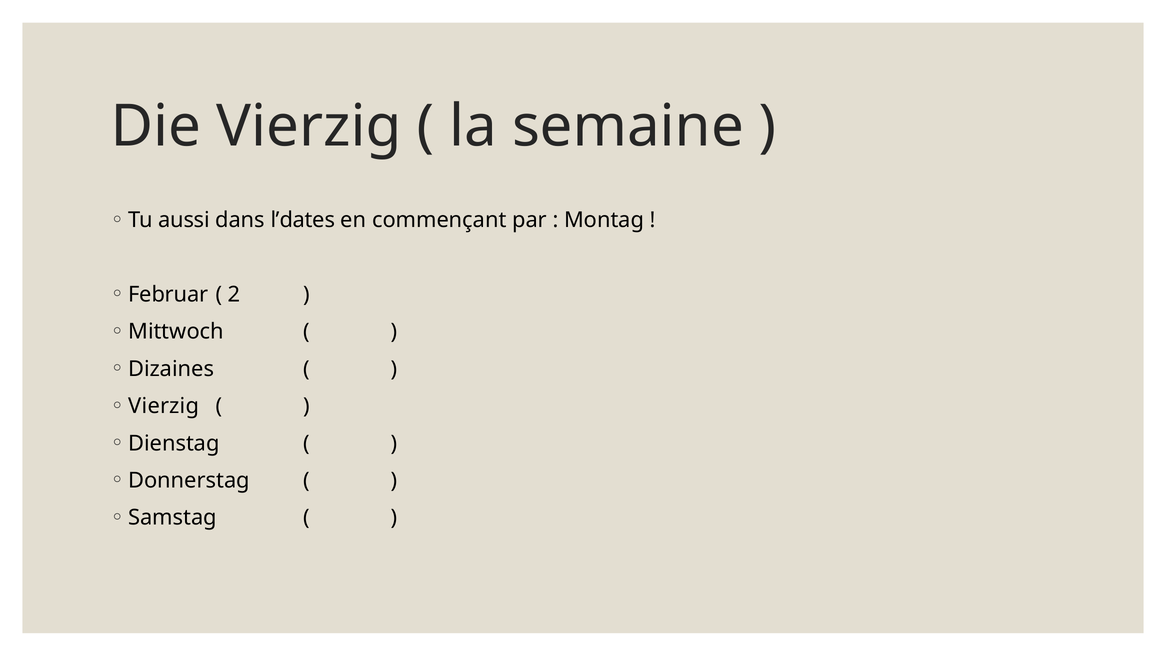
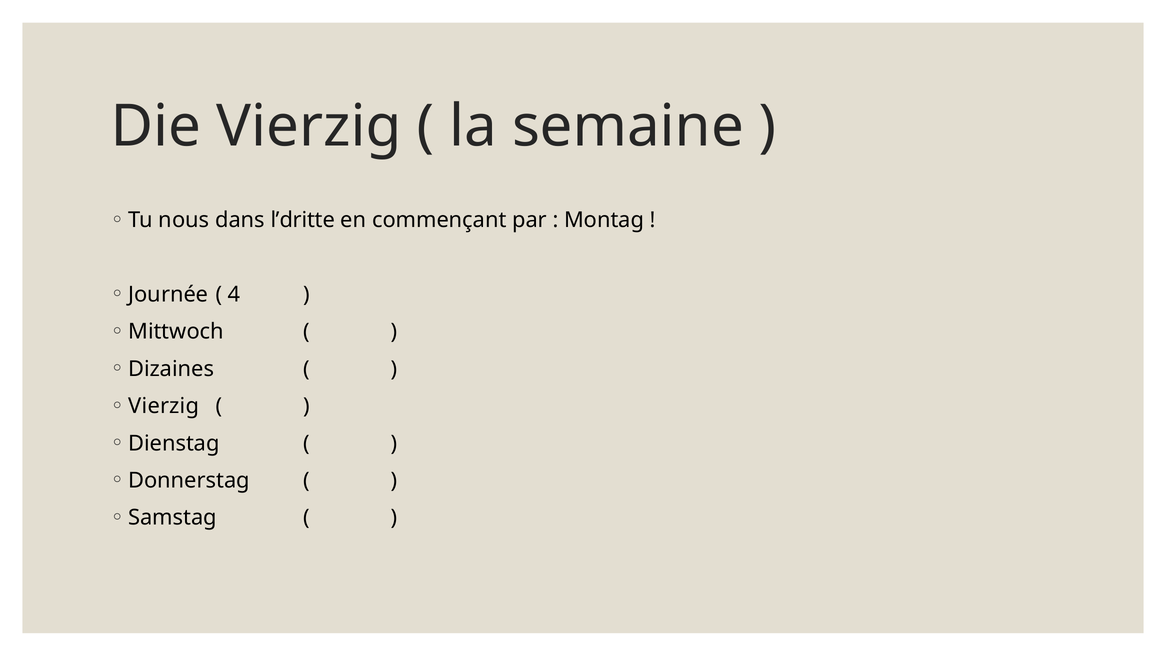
aussi: aussi -> nous
l’dates: l’dates -> l’dritte
Februar: Februar -> Journée
2: 2 -> 4
